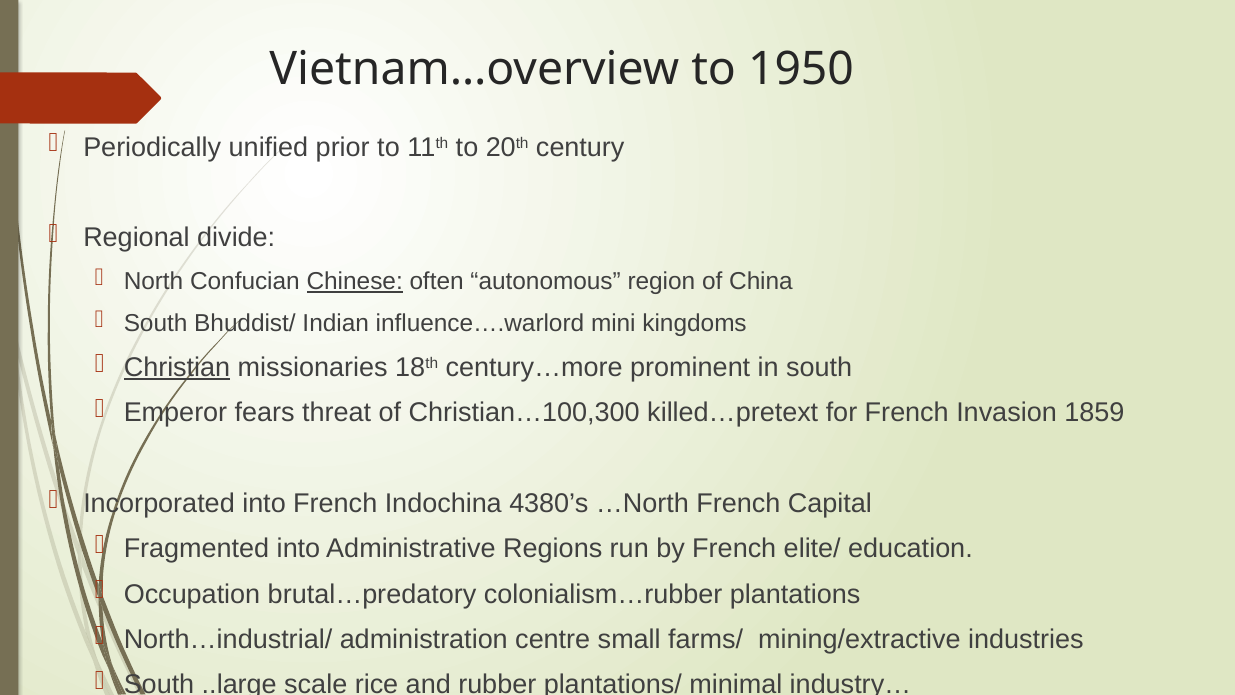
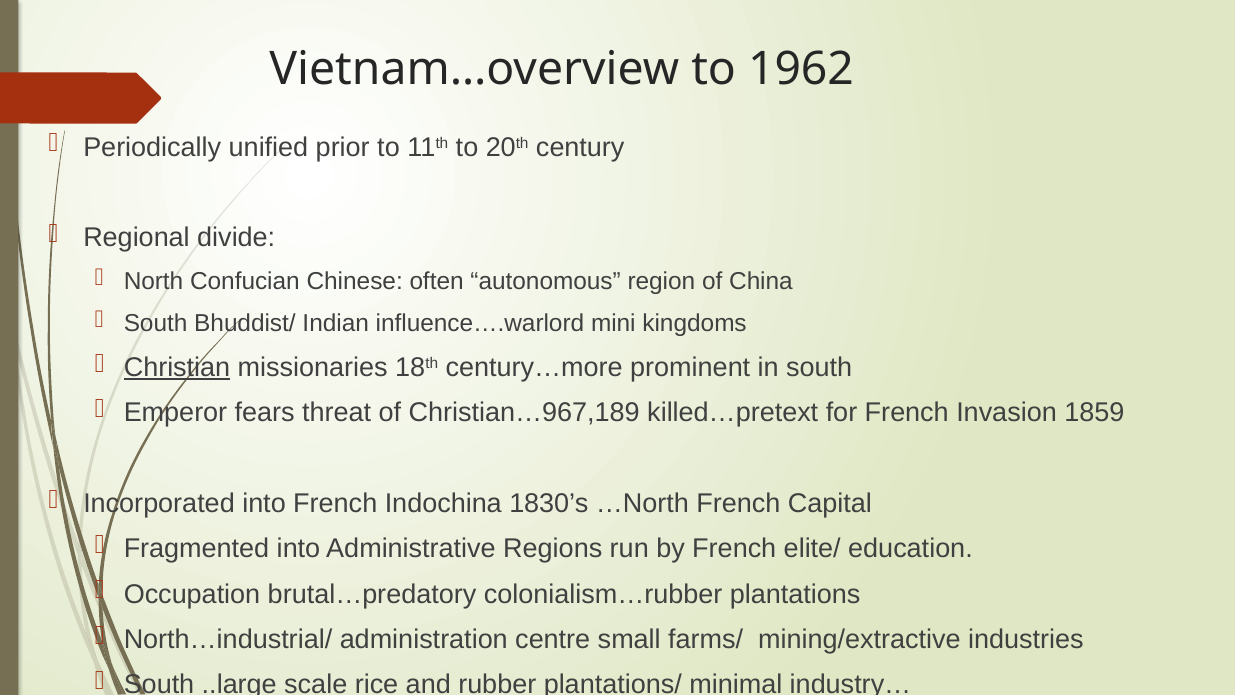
1950: 1950 -> 1962
Chinese underline: present -> none
Christian…100,300: Christian…100,300 -> Christian…967,189
4380’s: 4380’s -> 1830’s
